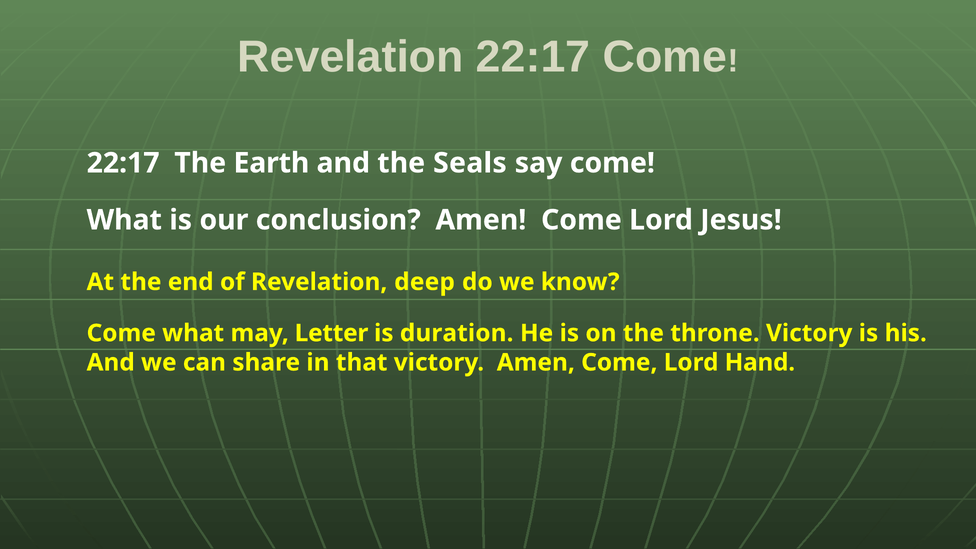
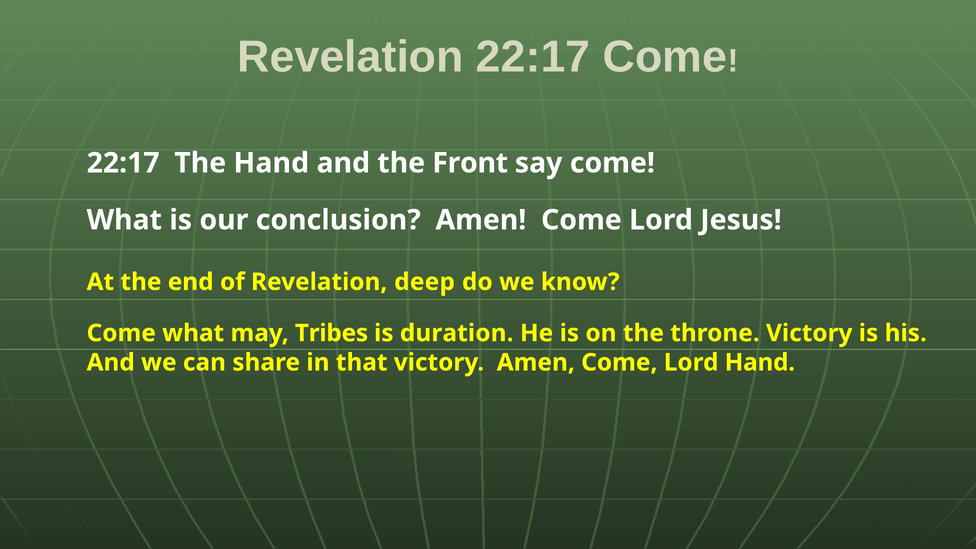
The Earth: Earth -> Hand
Seals: Seals -> Front
Letter: Letter -> Tribes
